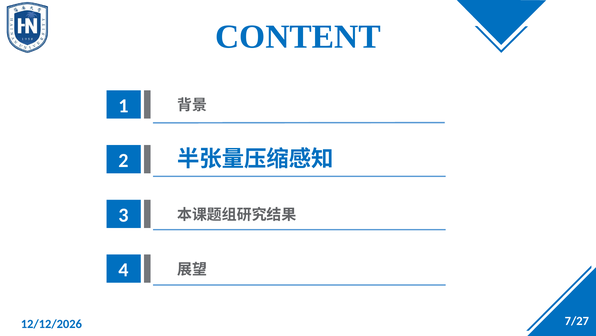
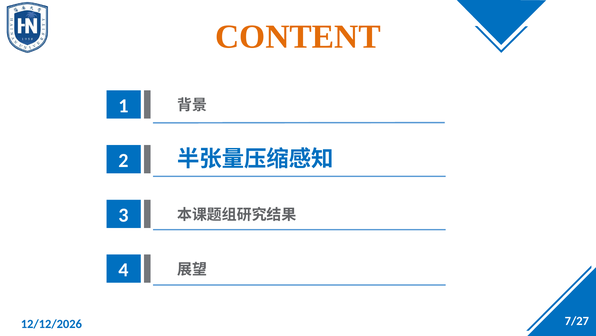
CONTENT colour: blue -> orange
